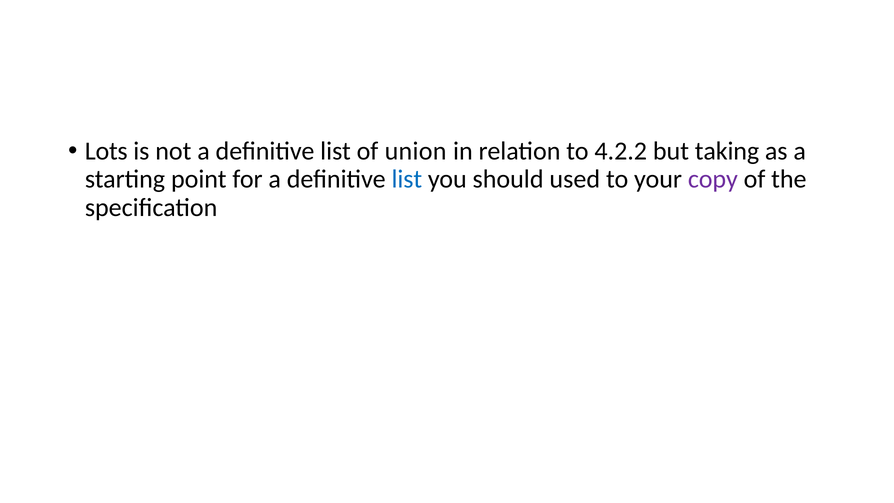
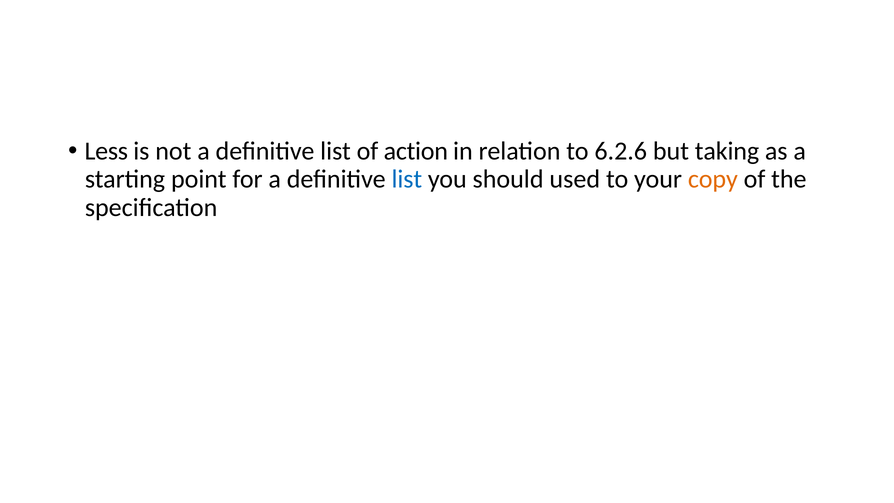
Lots: Lots -> Less
union: union -> action
4.2.2: 4.2.2 -> 6.2.6
copy colour: purple -> orange
